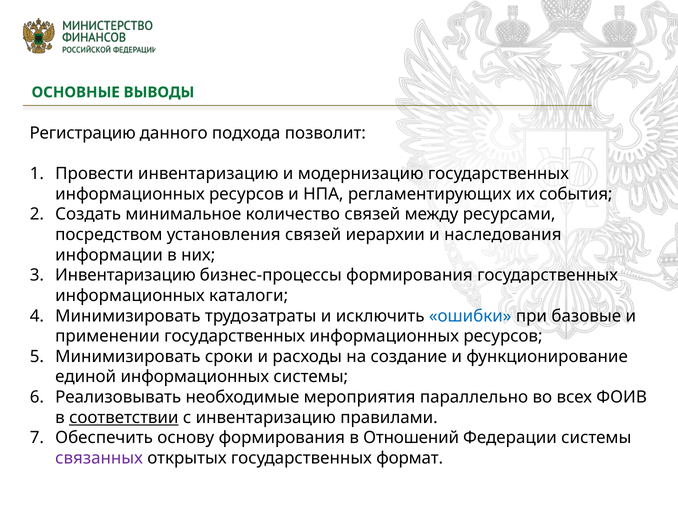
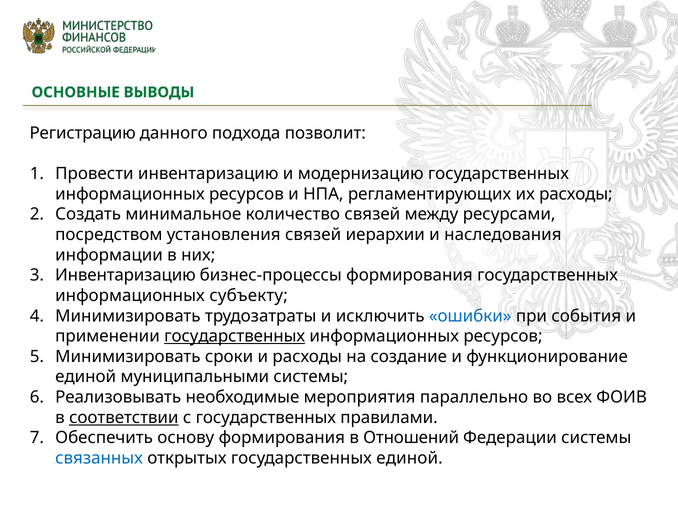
их события: события -> расходы
каталоги: каталоги -> субъекту
базовые: базовые -> события
государственных at (235, 337) underline: none -> present
единой информационных: информационных -> муниципальными
с инвентаризацию: инвентаризацию -> государственных
связанных colour: purple -> blue
государственных формат: формат -> единой
